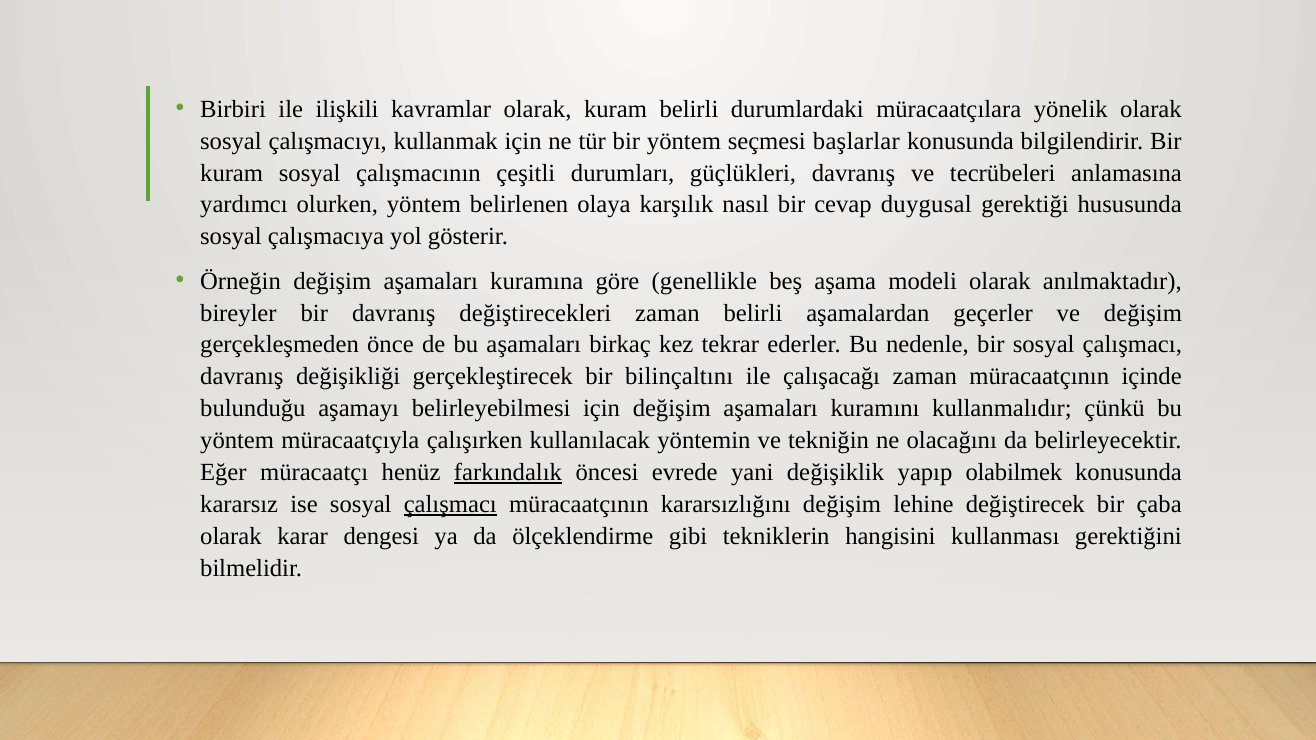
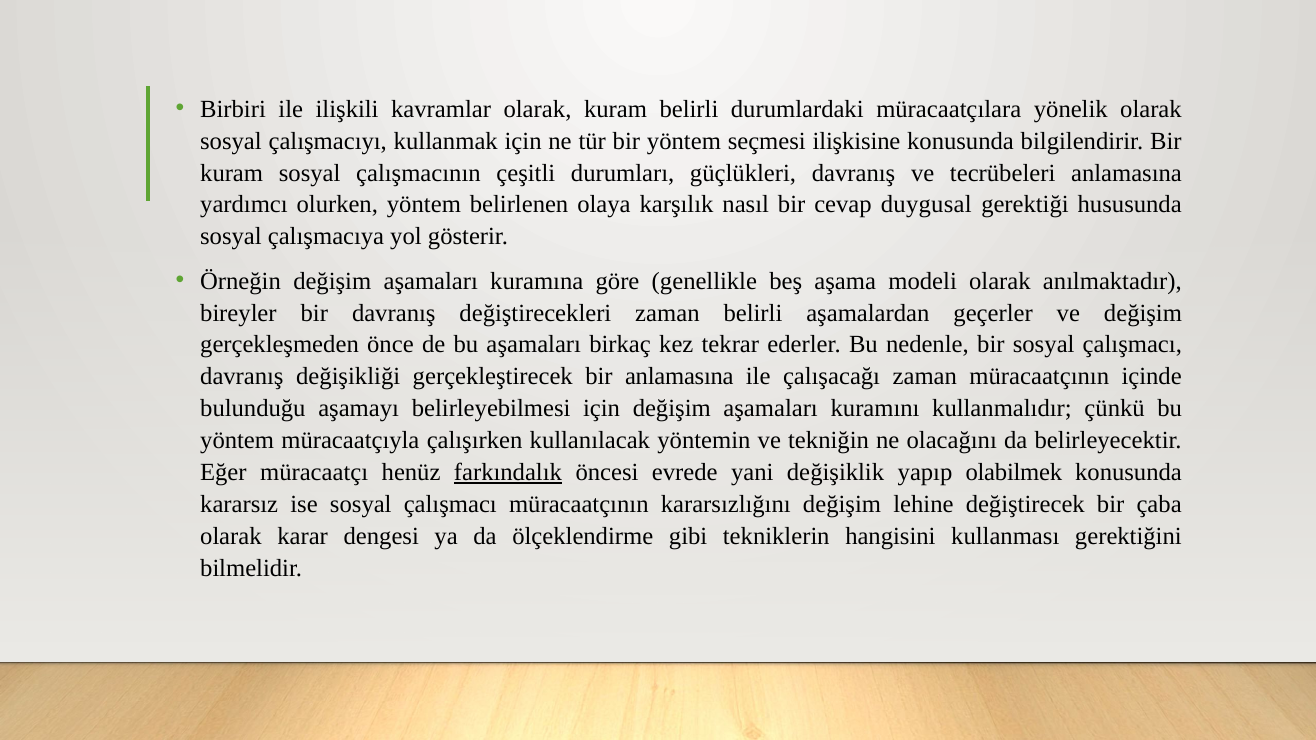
başlarlar: başlarlar -> ilişkisine
bir bilinçaltını: bilinçaltını -> anlamasına
çalışmacı at (450, 505) underline: present -> none
